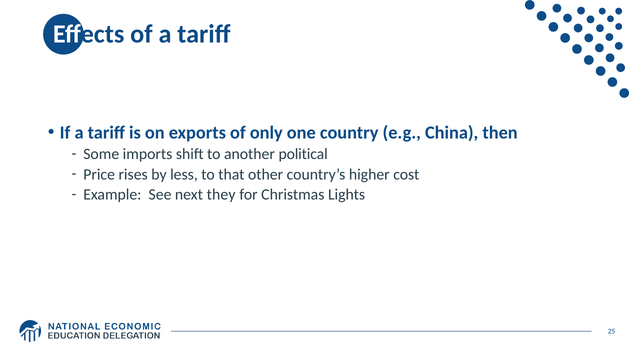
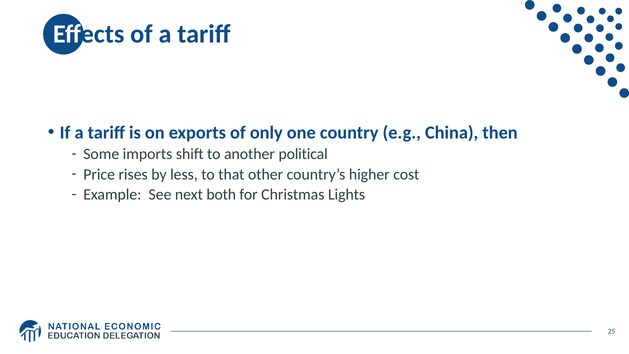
they: they -> both
